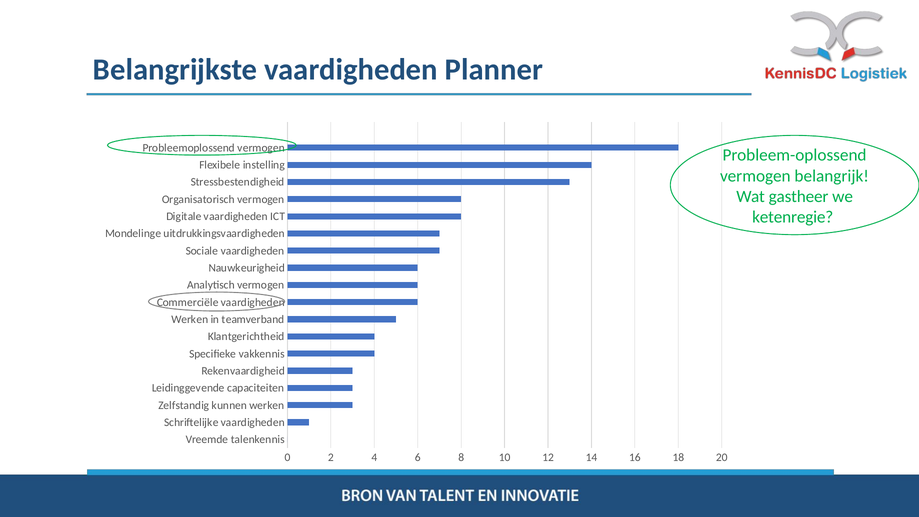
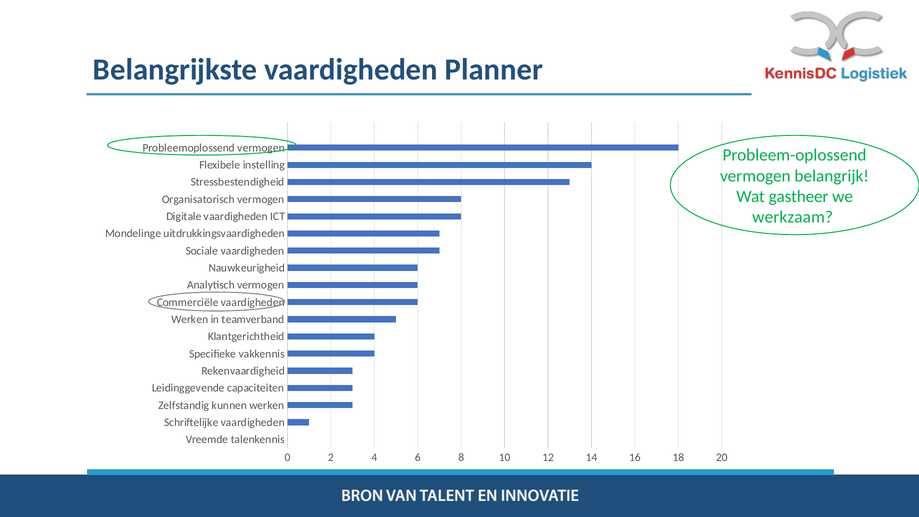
ketenregie: ketenregie -> werkzaam
